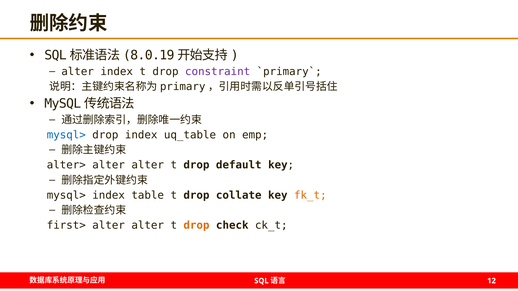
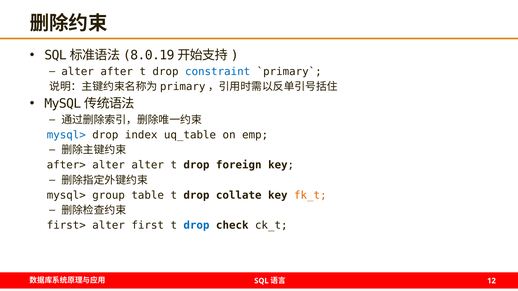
alter index: index -> after
constraint colour: purple -> blue
alter>: alter> -> after>
default: default -> foreign
mysql> index: index -> group
alter at (148, 226): alter -> first
drop at (196, 226) colour: orange -> blue
